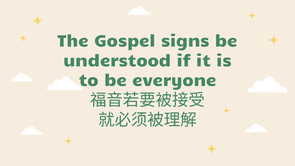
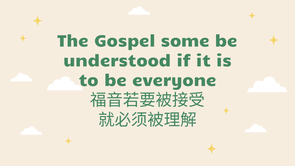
signs: signs -> some
